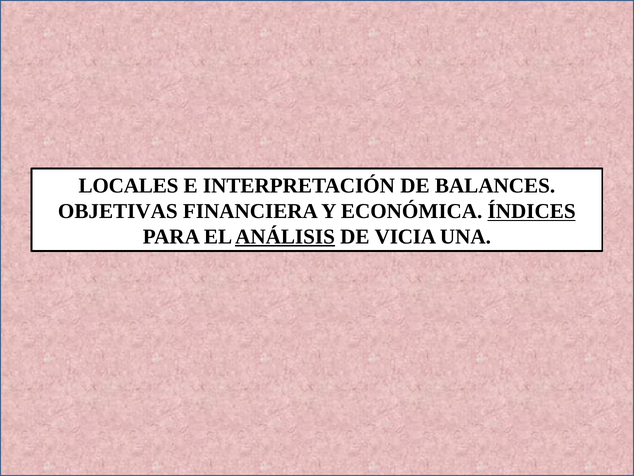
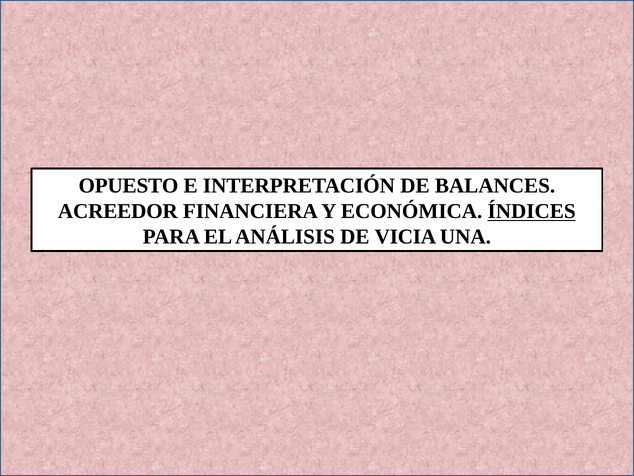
LOCALES: LOCALES -> OPUESTO
OBJETIVAS: OBJETIVAS -> ACREEDOR
ANÁLISIS underline: present -> none
